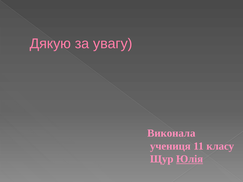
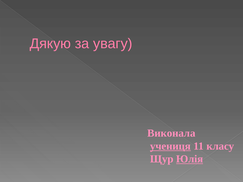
учениця underline: none -> present
